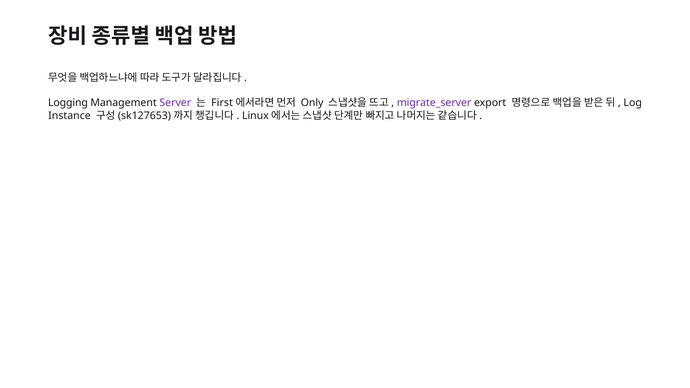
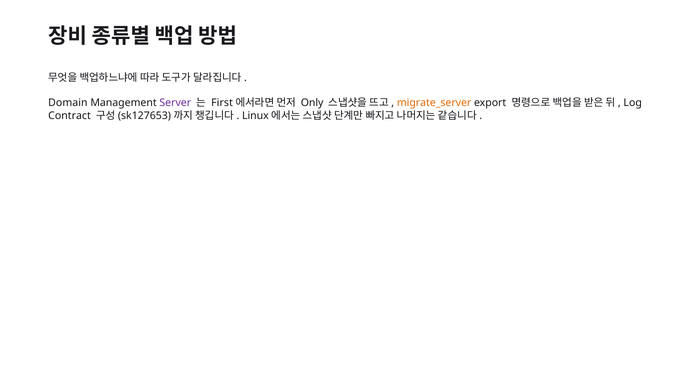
Logging: Logging -> Domain
migrate_server colour: purple -> orange
Instance: Instance -> Contract
